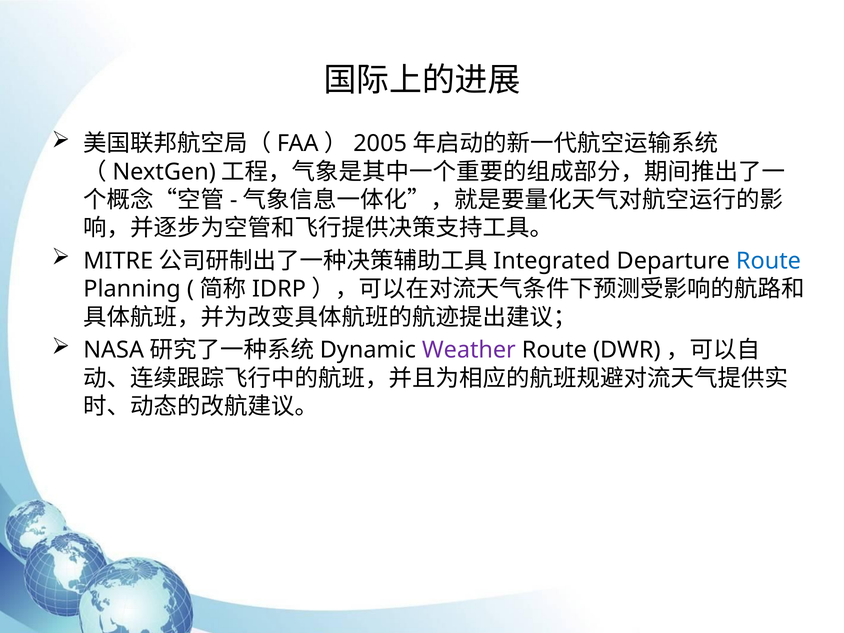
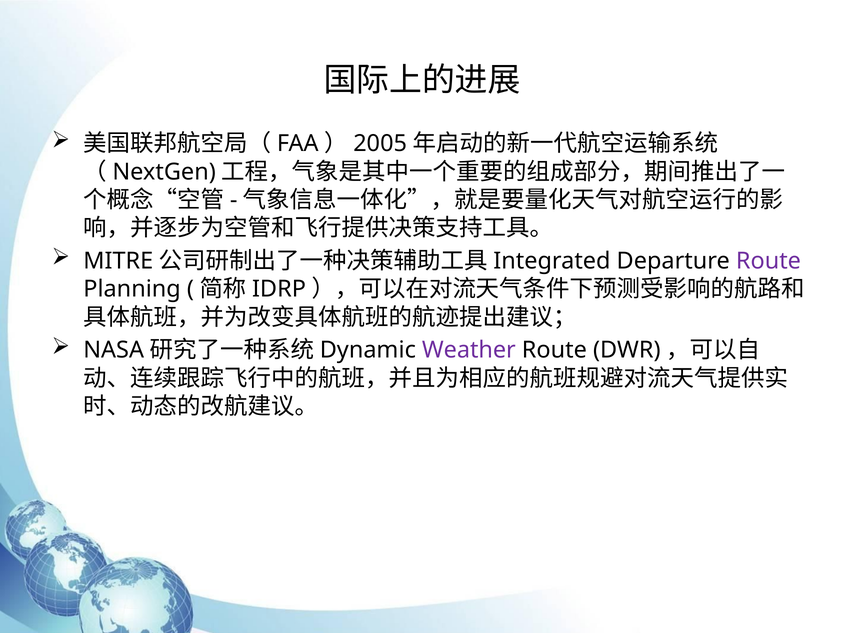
Route at (768, 261) colour: blue -> purple
